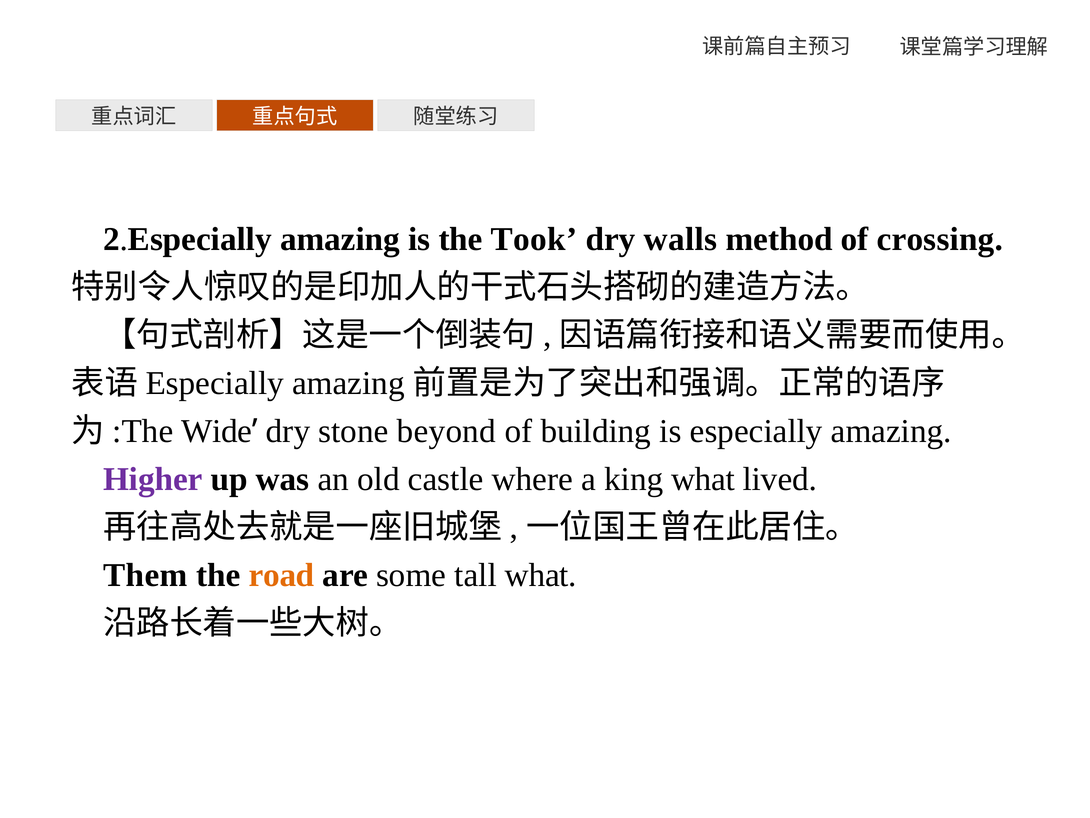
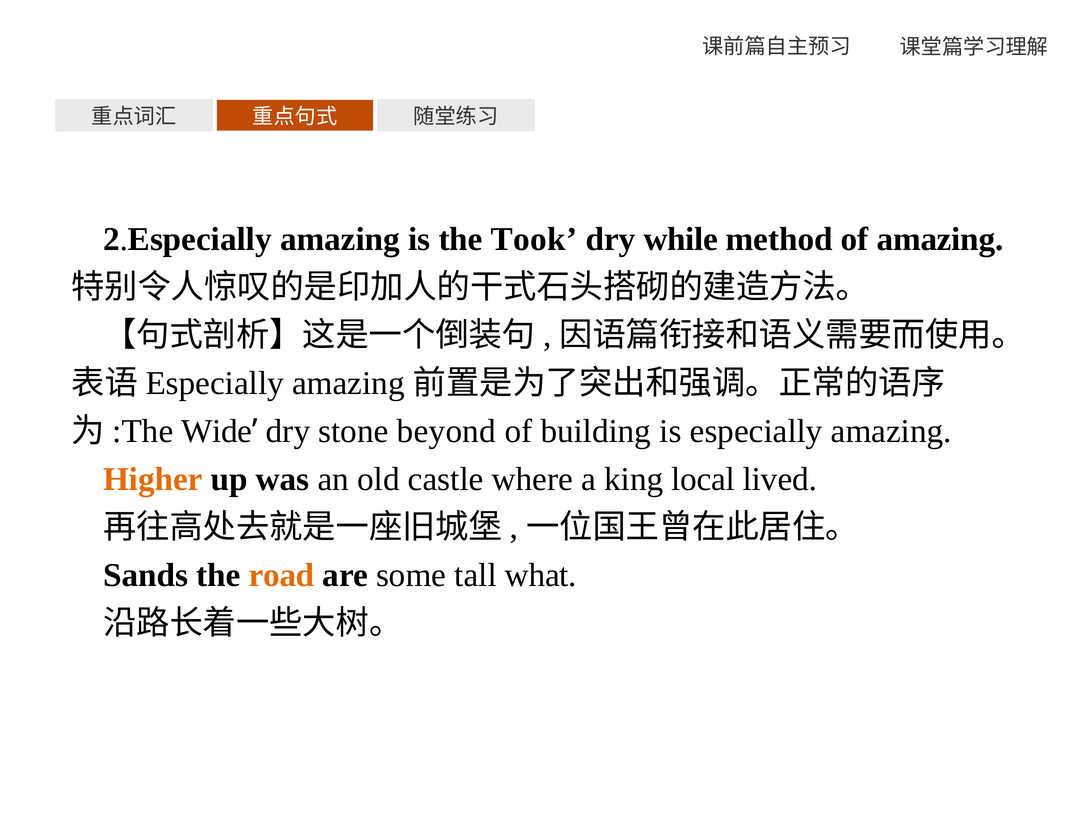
walls: walls -> while
of crossing: crossing -> amazing
Higher colour: purple -> orange
king what: what -> local
Them: Them -> Sands
